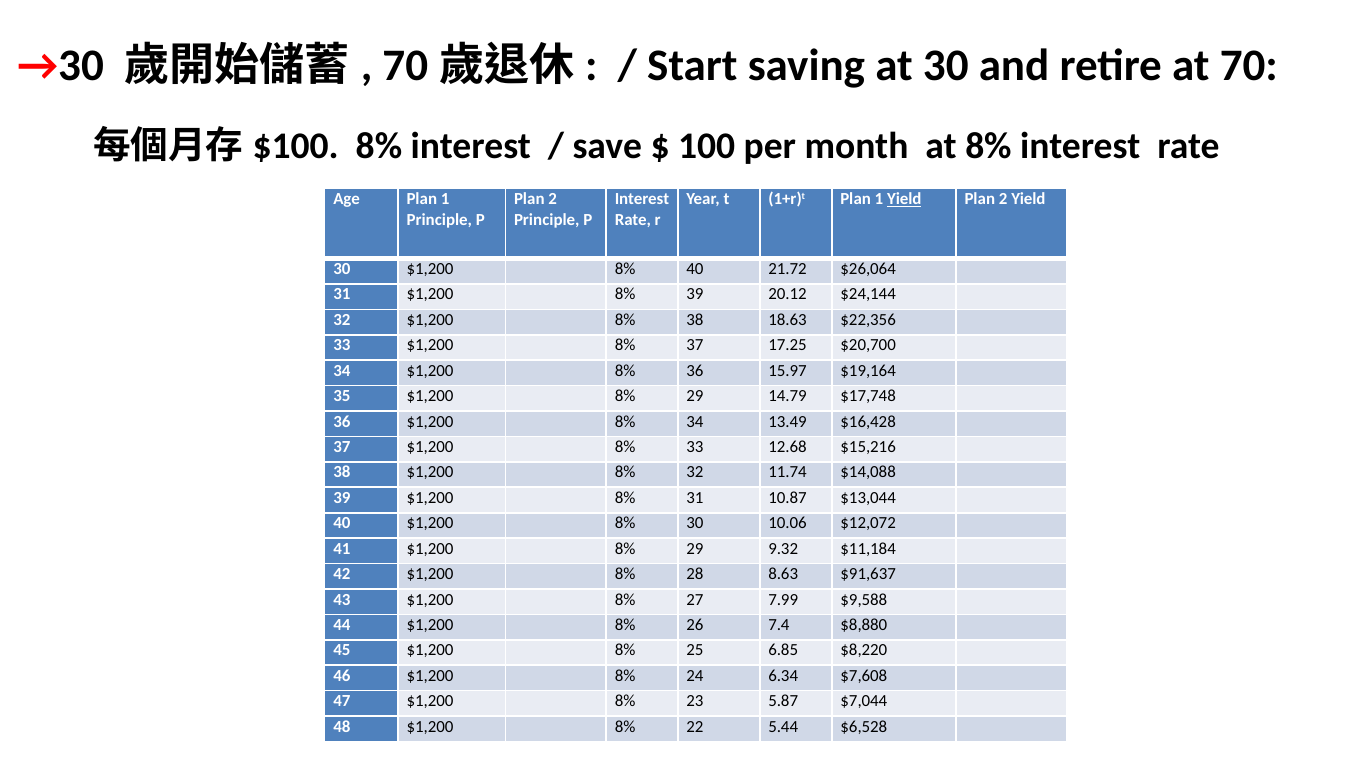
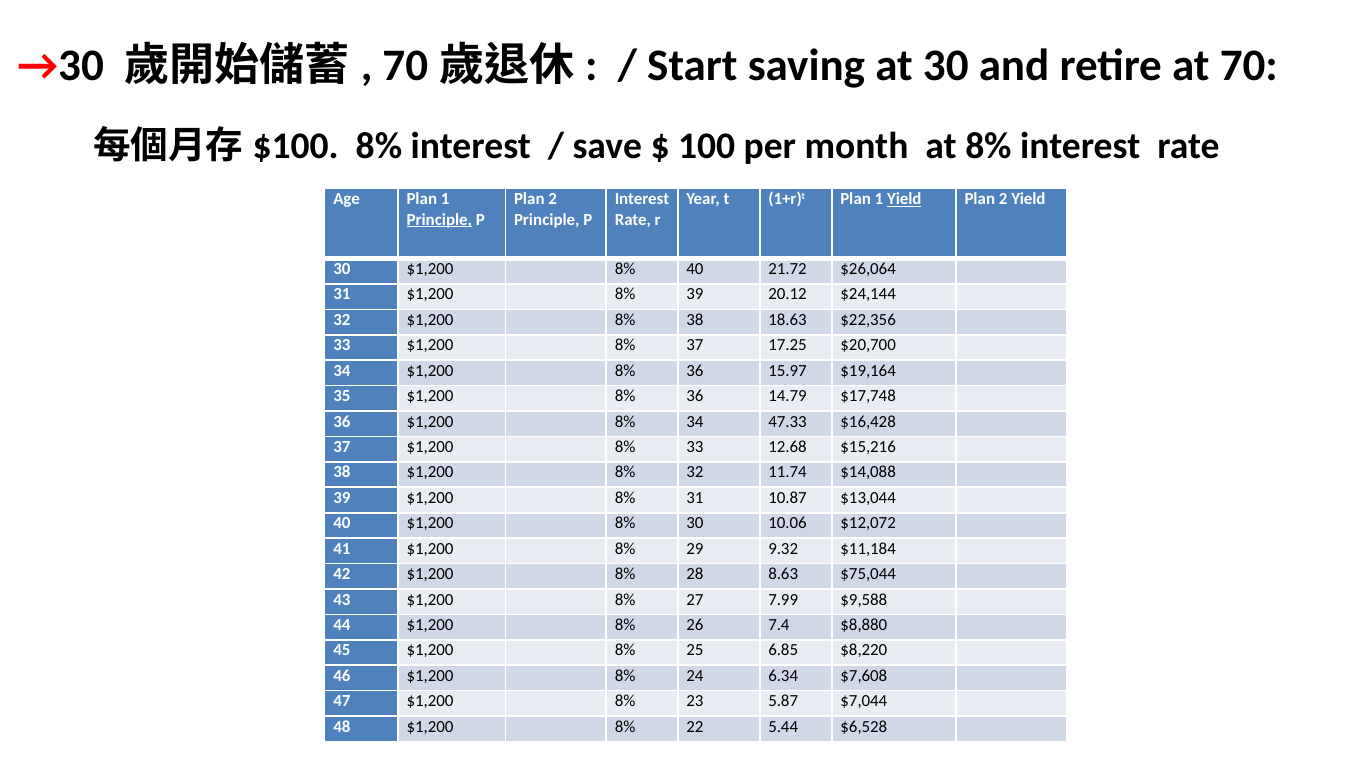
Principle at (439, 220) underline: none -> present
35 $1,200 8% 29: 29 -> 36
13.49: 13.49 -> 47.33
$91,637: $91,637 -> $75,044
